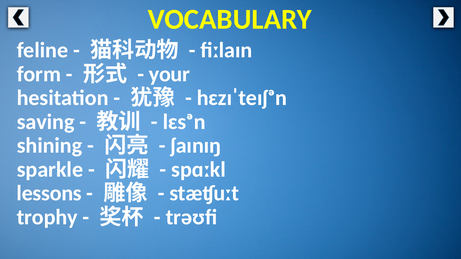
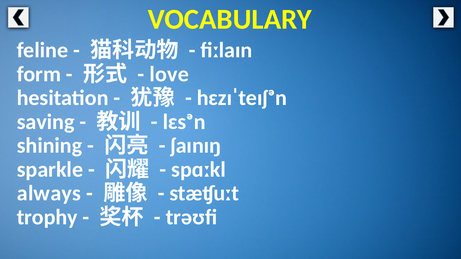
your: your -> love
lessons: lessons -> always
